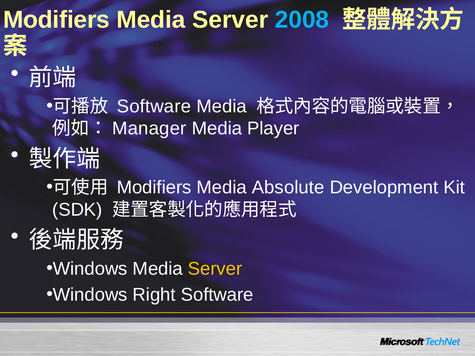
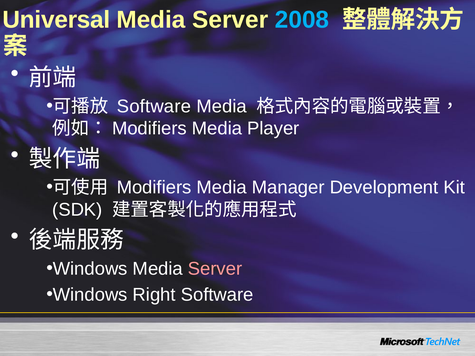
Modifiers at (56, 20): Modifiers -> Universal
Manager at (149, 129): Manager -> Modifiers
Absolute: Absolute -> Manager
Server at (215, 269) colour: yellow -> pink
